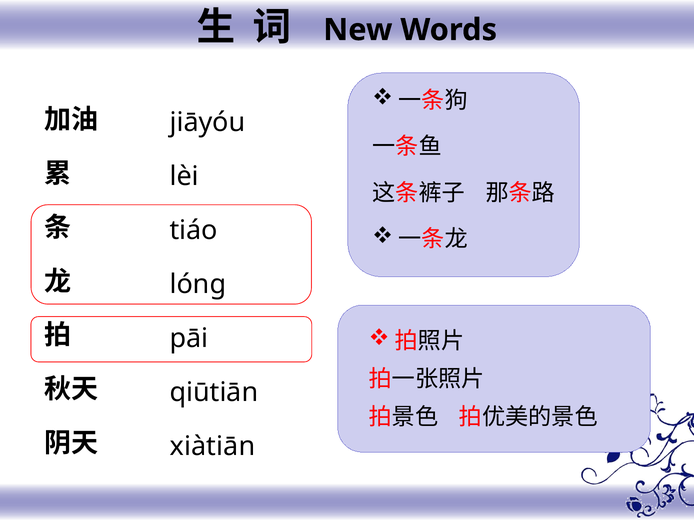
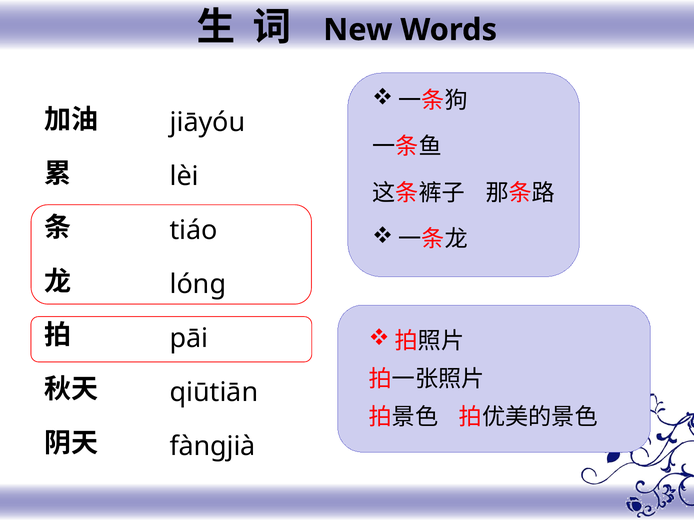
xiàtiān: xiàtiān -> fànɡjià
